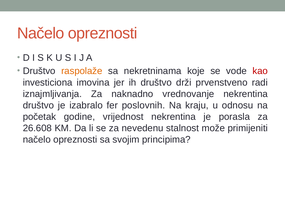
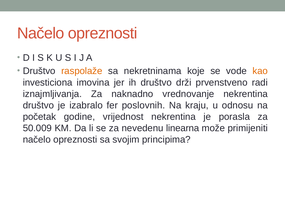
kao colour: red -> orange
26.608: 26.608 -> 50.009
stalnost: stalnost -> linearna
